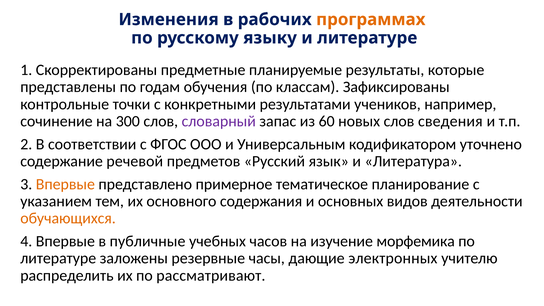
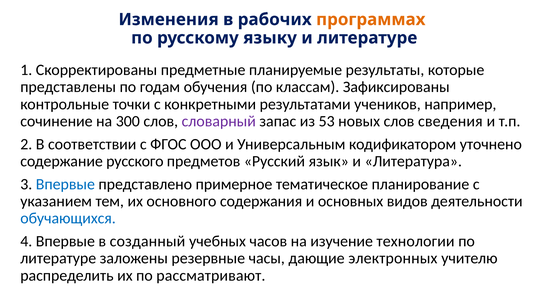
60: 60 -> 53
речевой: речевой -> русского
Впервые at (65, 184) colour: orange -> blue
обучающихся colour: orange -> blue
публичные: публичные -> созданный
морфемика: морфемика -> технологии
